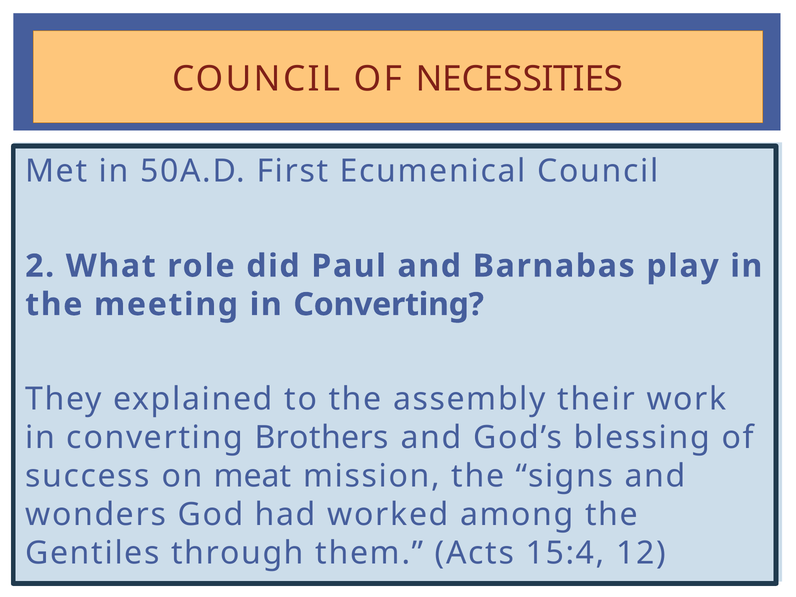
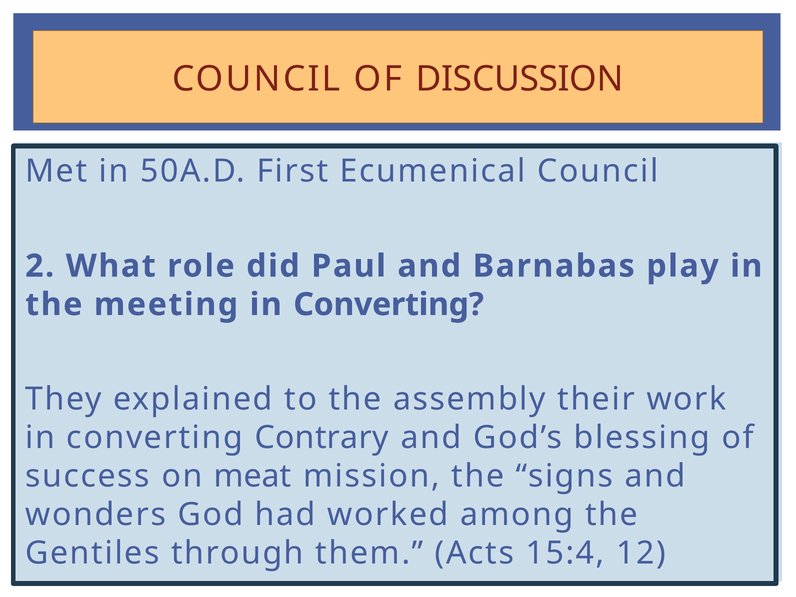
NECESSITIES: NECESSITIES -> DISCUSSION
Brothers: Brothers -> Contrary
